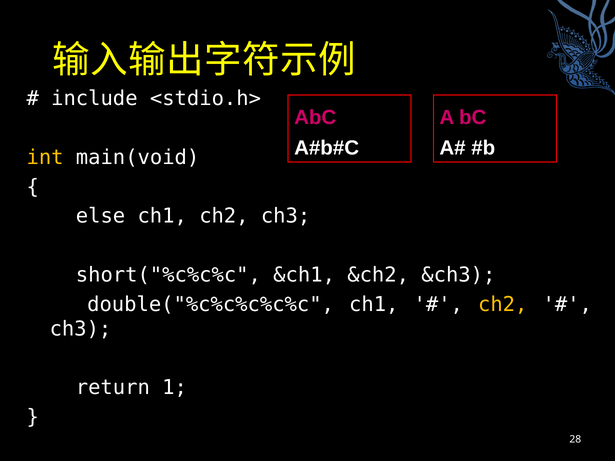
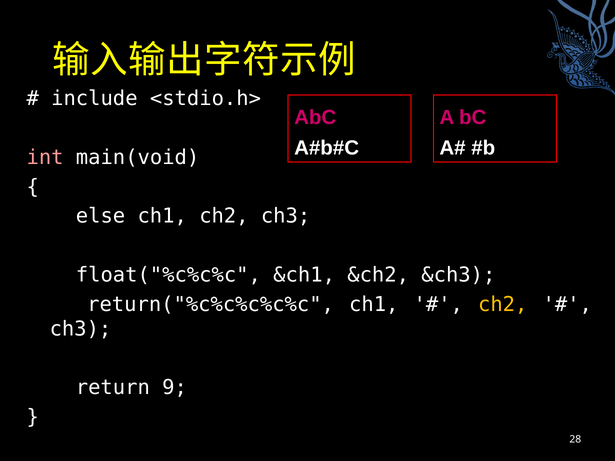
int colour: yellow -> pink
short("%c%c%c: short("%c%c%c -> float("%c%c%c
double("%c%c%c%c%c: double("%c%c%c%c%c -> return("%c%c%c%c%c
1: 1 -> 9
